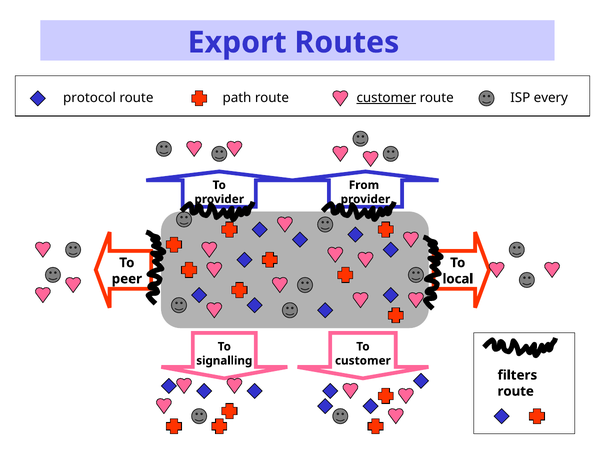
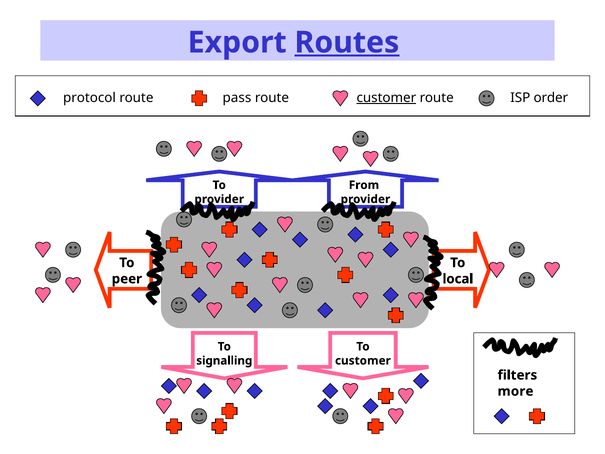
Routes underline: none -> present
path: path -> pass
every: every -> order
route at (516, 391): route -> more
